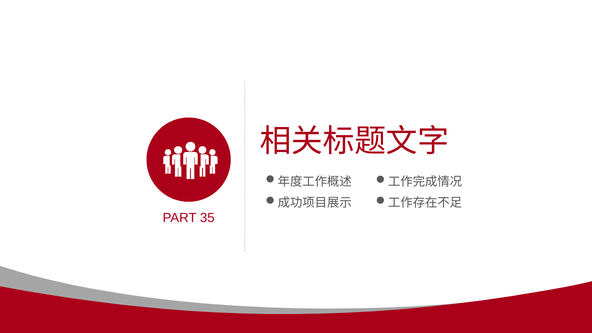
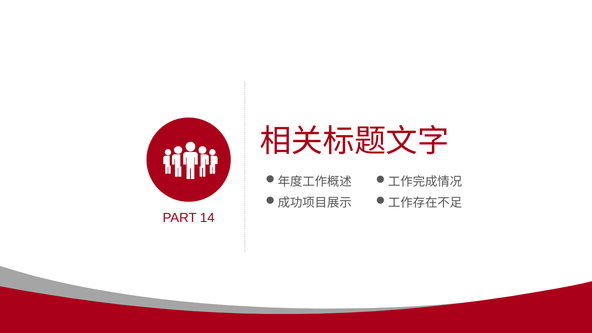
35: 35 -> 14
